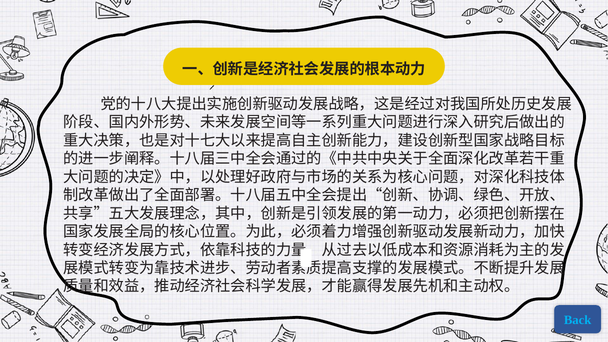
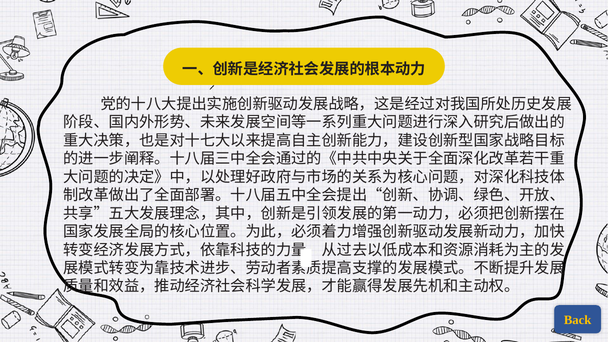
Back colour: light blue -> yellow
